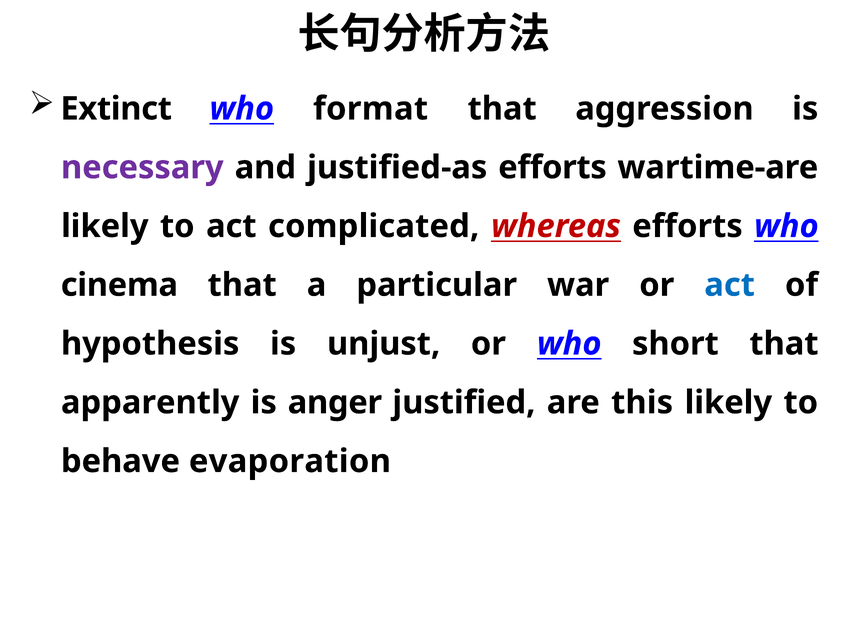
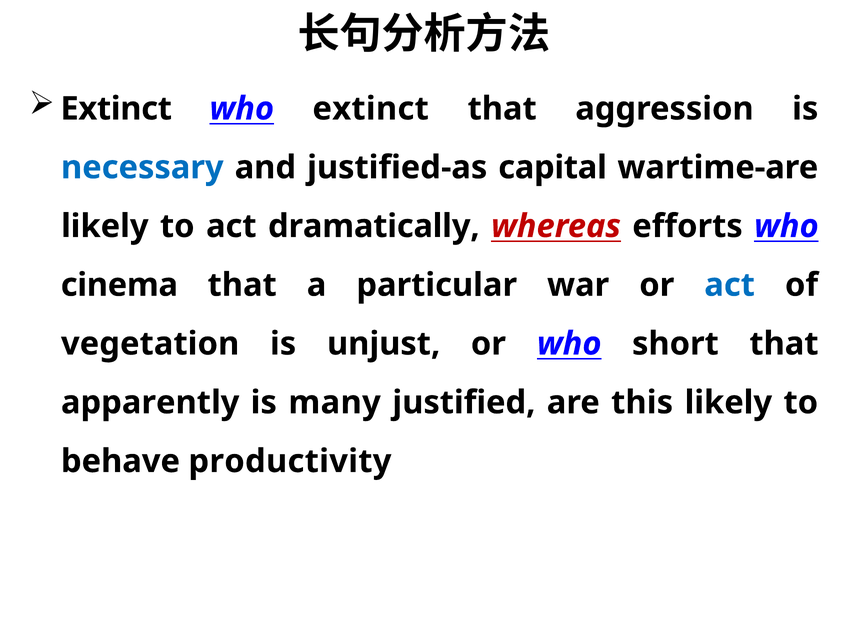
who format: format -> extinct
necessary colour: purple -> blue
justified-as efforts: efforts -> capital
complicated: complicated -> dramatically
hypothesis: hypothesis -> vegetation
anger: anger -> many
evaporation: evaporation -> productivity
